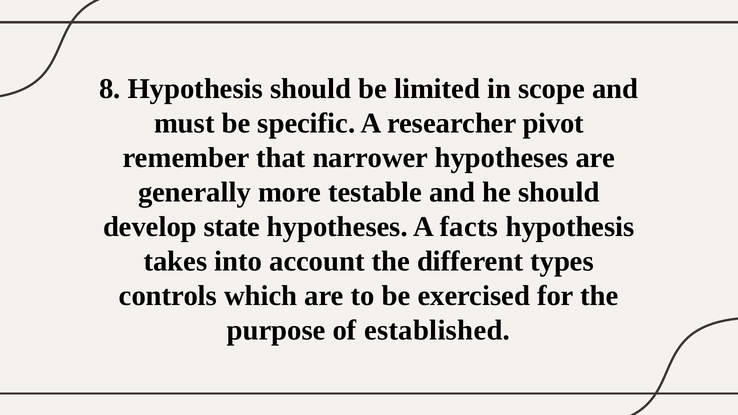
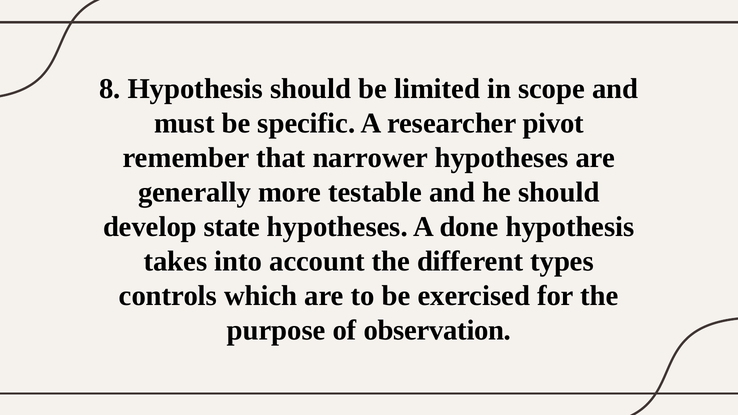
facts: facts -> done
established: established -> observation
